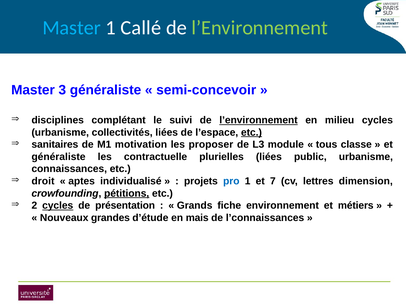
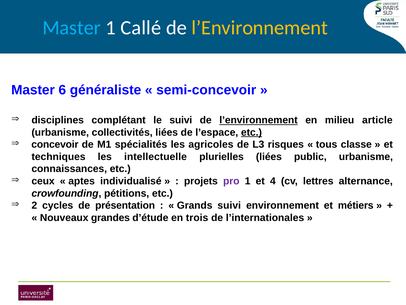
l’Environnement at (260, 28) colour: light green -> yellow
3: 3 -> 6
milieu cycles: cycles -> article
sanitaires: sanitaires -> concevoir
motivation: motivation -> spécialités
proposer: proposer -> agricoles
module: module -> risques
généraliste at (59, 157): généraliste -> techniques
contractuelle: contractuelle -> intellectuelle
droit: droit -> ceux
pro colour: blue -> purple
7: 7 -> 4
dimension: dimension -> alternance
pétitions underline: present -> none
cycles at (58, 205) underline: present -> none
Grands fiche: fiche -> suivi
mais: mais -> trois
l’connaissances: l’connaissances -> l’internationales
